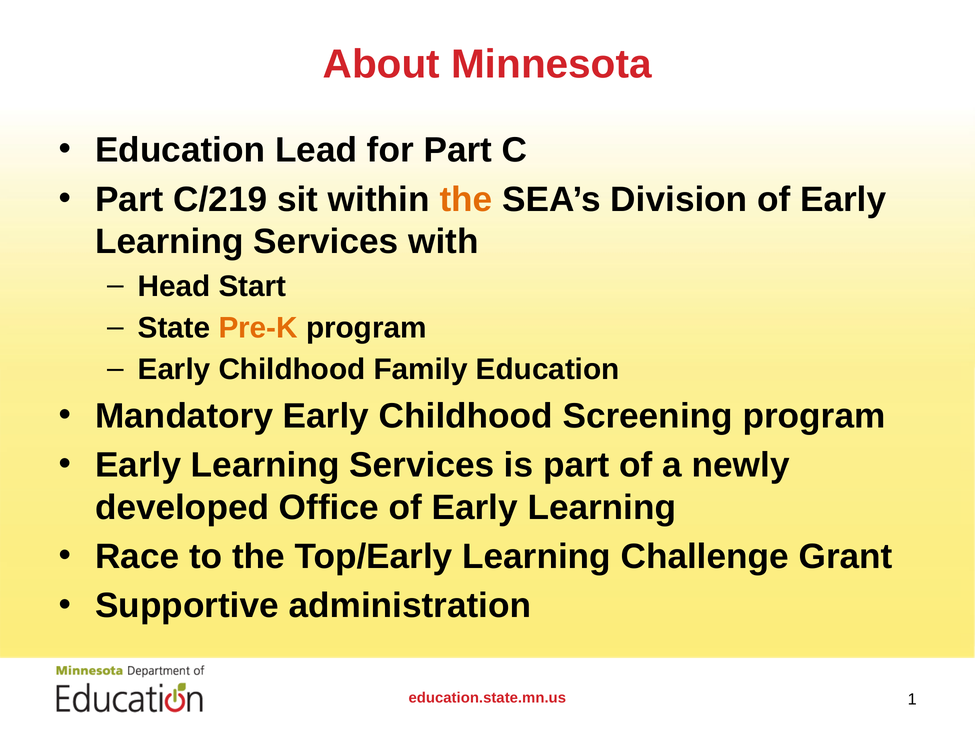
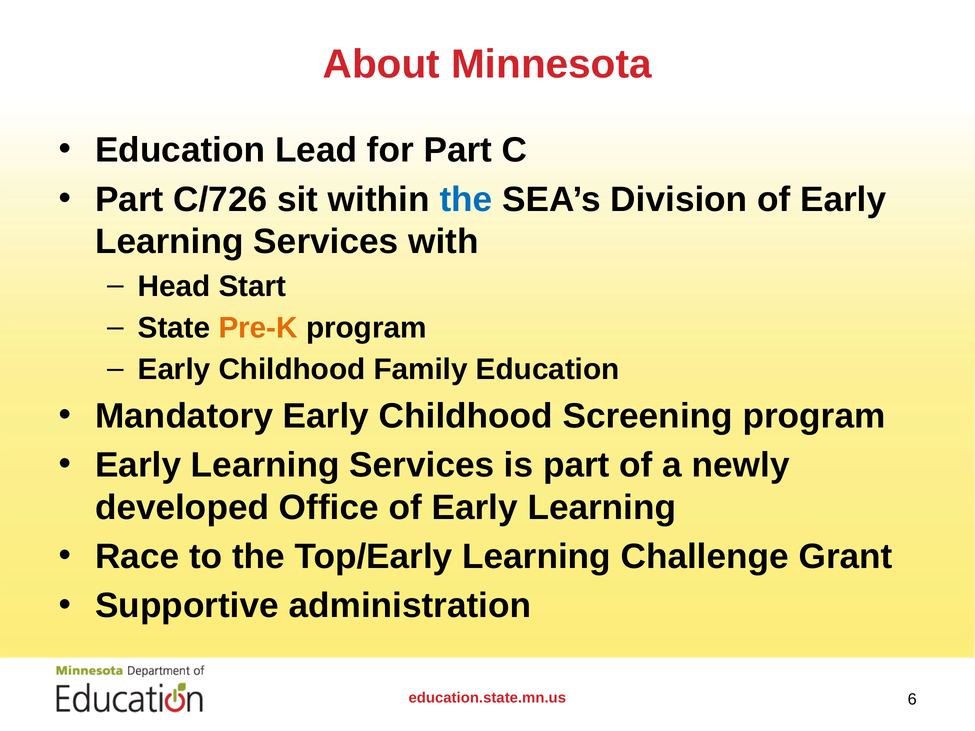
C/219: C/219 -> C/726
the at (466, 200) colour: orange -> blue
1: 1 -> 6
